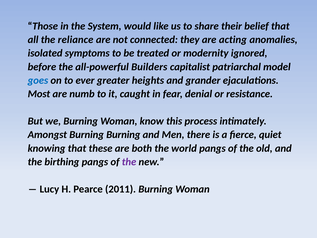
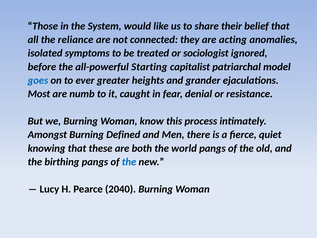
modernity: modernity -> sociologist
Builders: Builders -> Starting
Burning Burning: Burning -> Defined
the at (129, 162) colour: purple -> blue
2011: 2011 -> 2040
